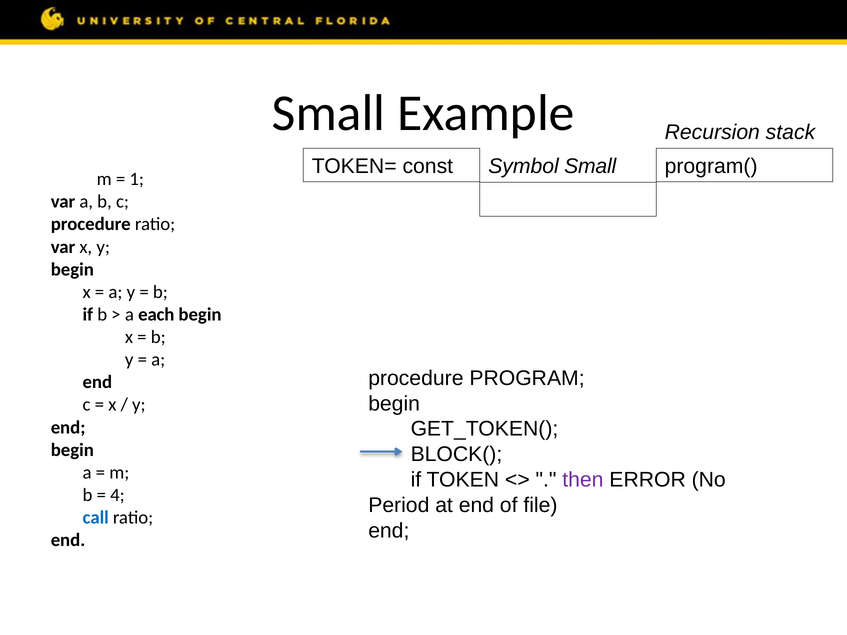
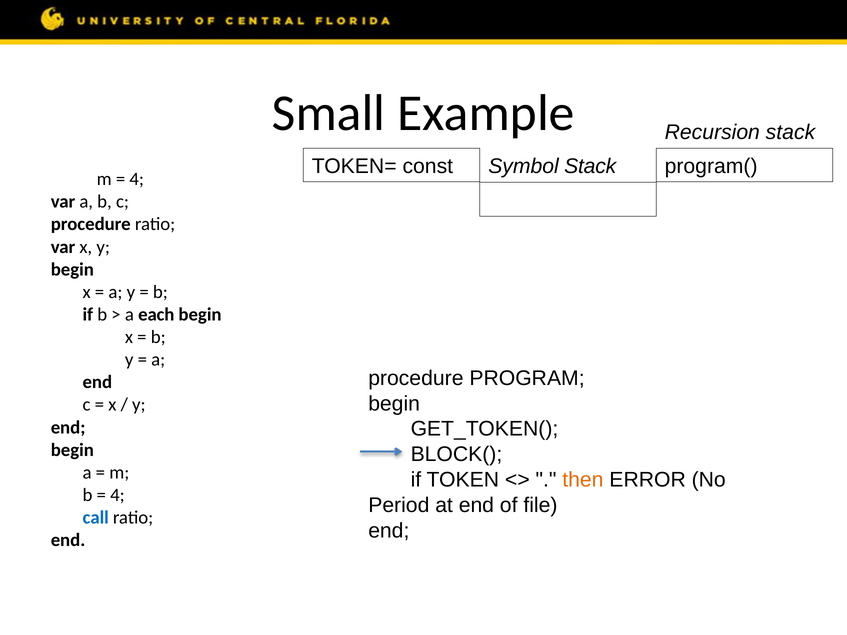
Symbol Small: Small -> Stack
1 at (137, 179): 1 -> 4
then colour: purple -> orange
